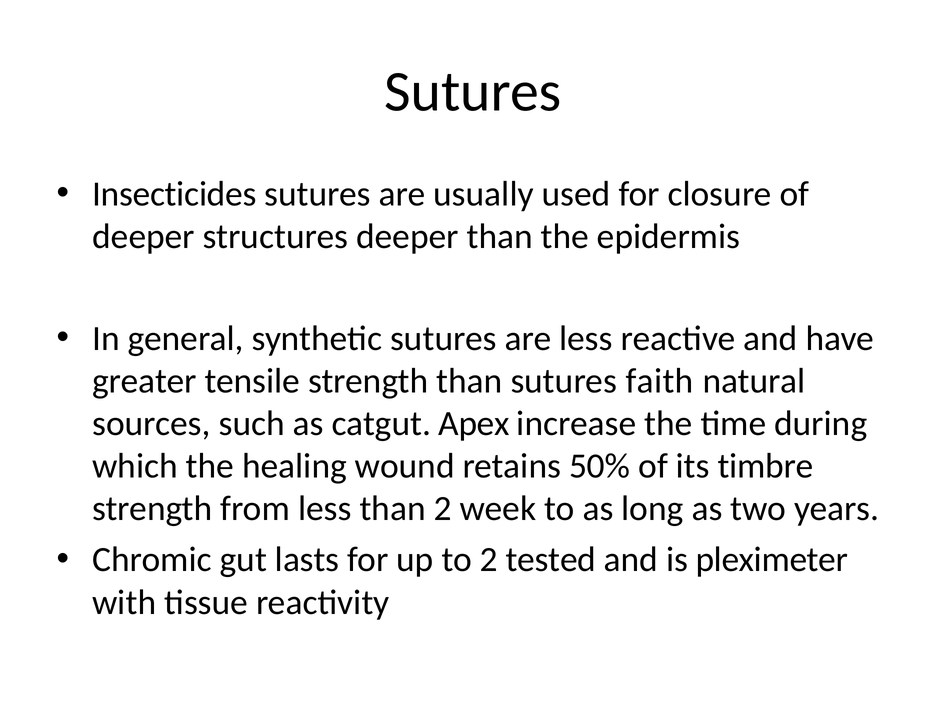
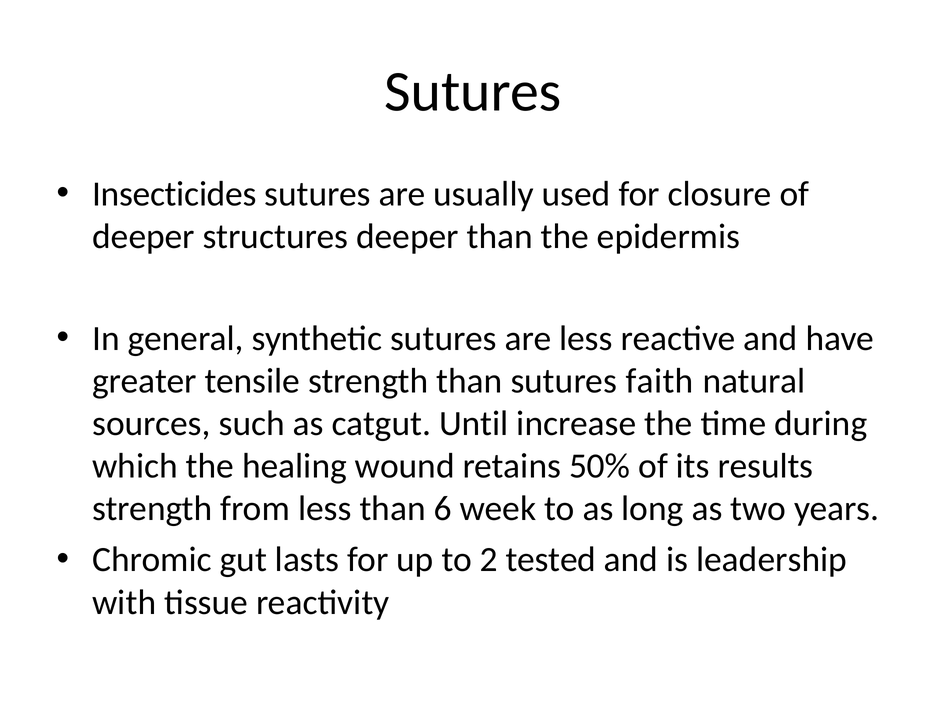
Apex: Apex -> Until
timbre: timbre -> results
than 2: 2 -> 6
pleximeter: pleximeter -> leadership
